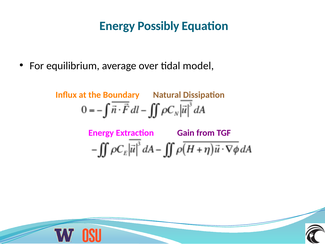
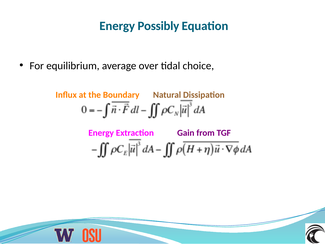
model: model -> choice
